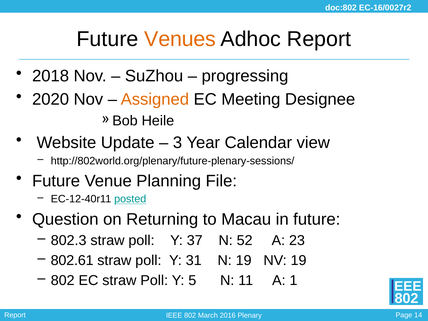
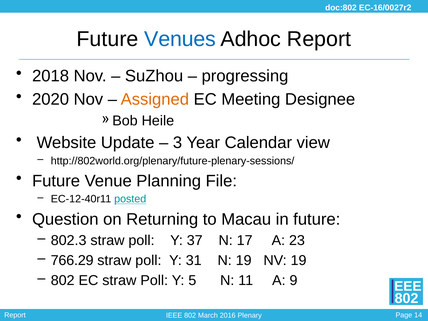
Venues colour: orange -> blue
52: 52 -> 17
802.61: 802.61 -> 766.29
1: 1 -> 9
